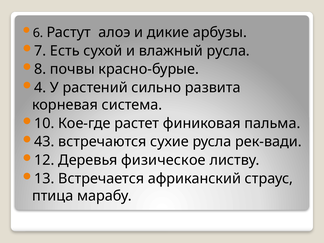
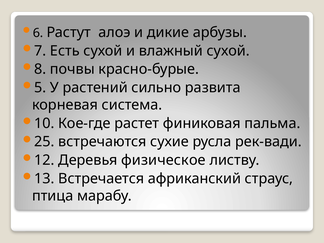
влажный русла: русла -> сухой
4: 4 -> 5
43: 43 -> 25
